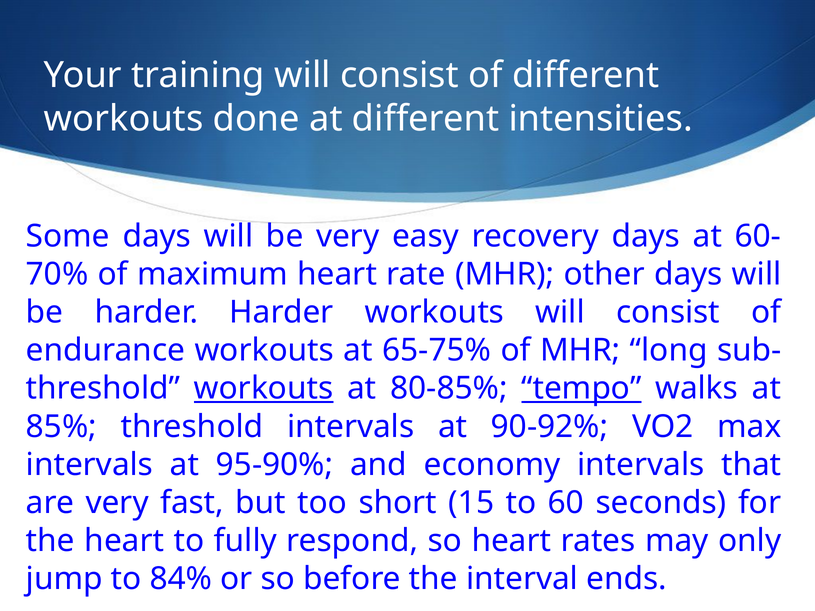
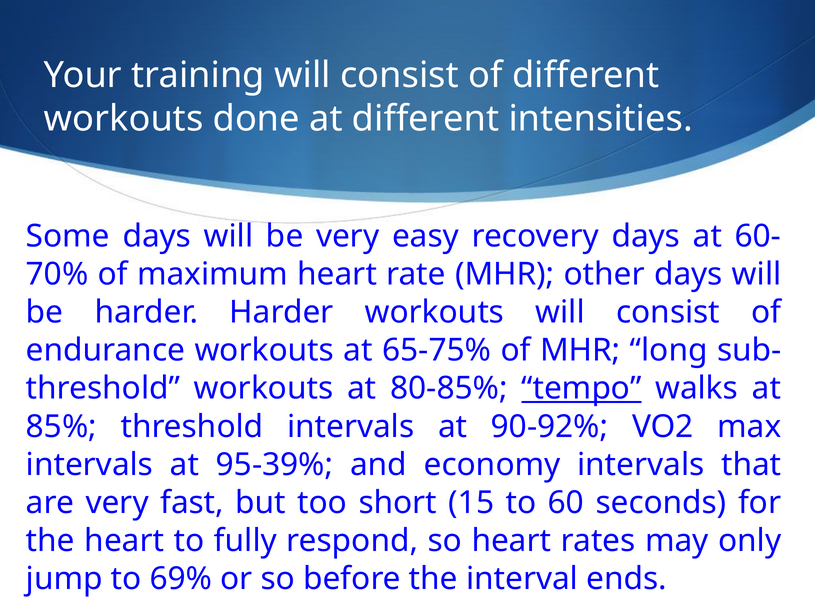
workouts at (264, 389) underline: present -> none
95-90%: 95-90% -> 95-39%
84%: 84% -> 69%
